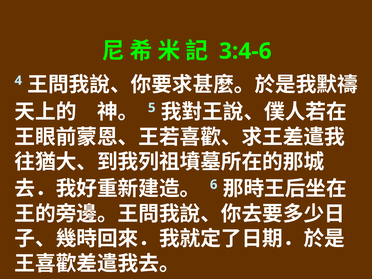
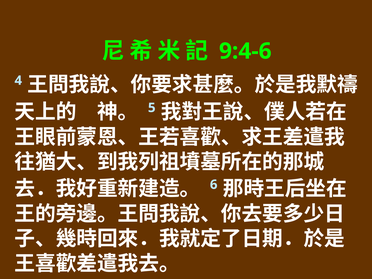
3:4-6: 3:4-6 -> 9:4-6
